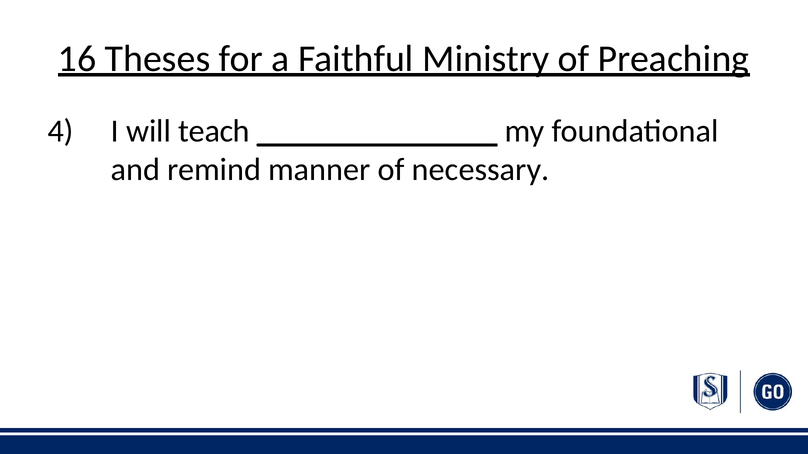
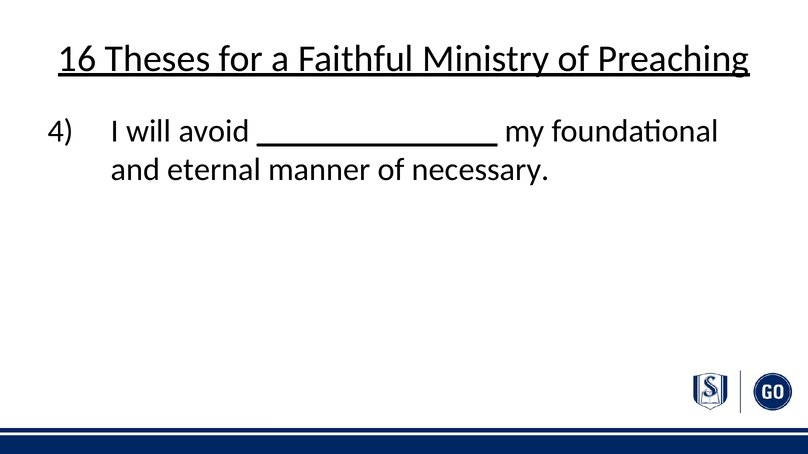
teach: teach -> avoid
remind: remind -> eternal
